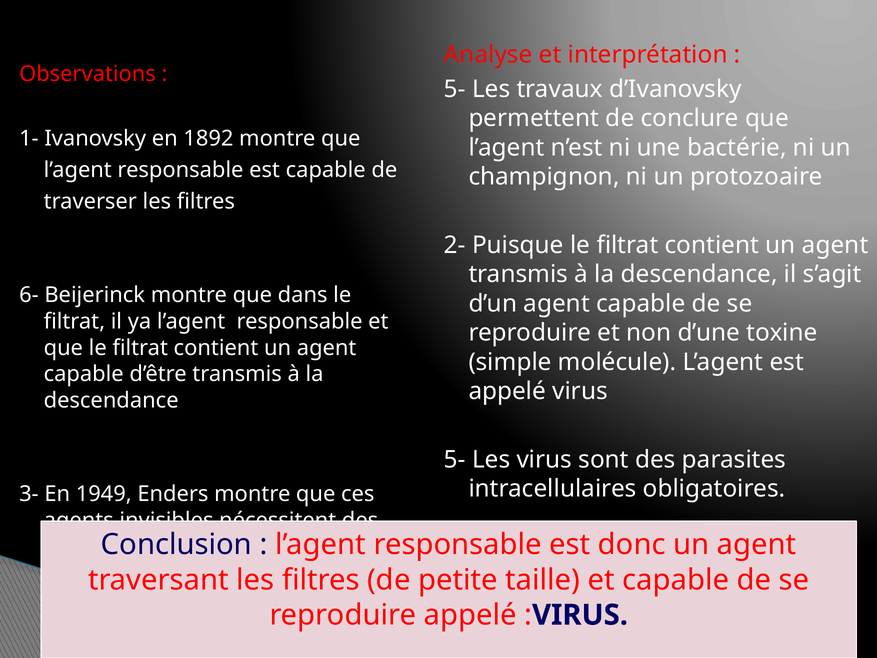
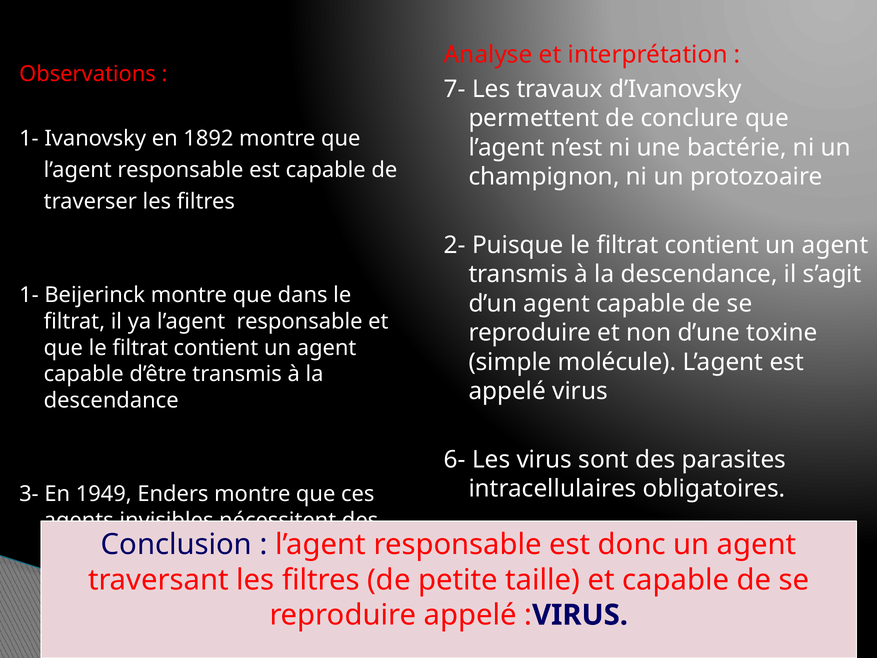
5- at (455, 89): 5- -> 7-
6- at (29, 295): 6- -> 1-
5- at (455, 459): 5- -> 6-
